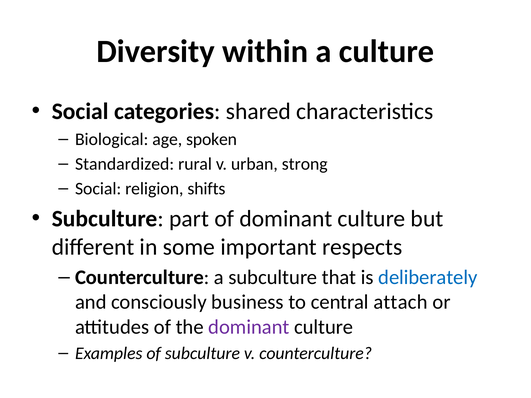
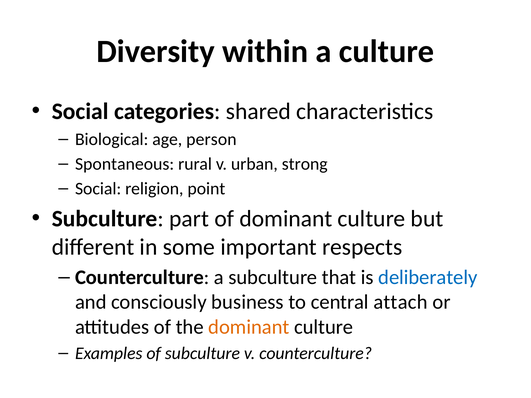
spoken: spoken -> person
Standardized: Standardized -> Spontaneous
shifts: shifts -> point
dominant at (249, 327) colour: purple -> orange
